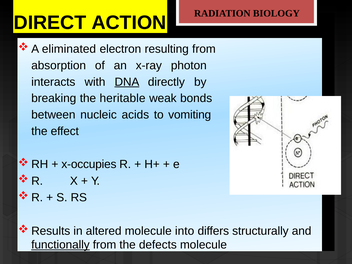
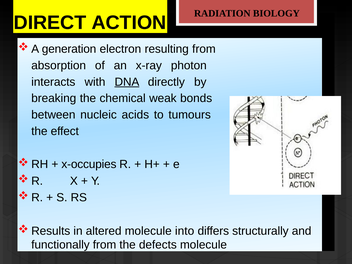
eliminated: eliminated -> generation
heritable: heritable -> chemical
vomiting: vomiting -> tumours
functionally underline: present -> none
